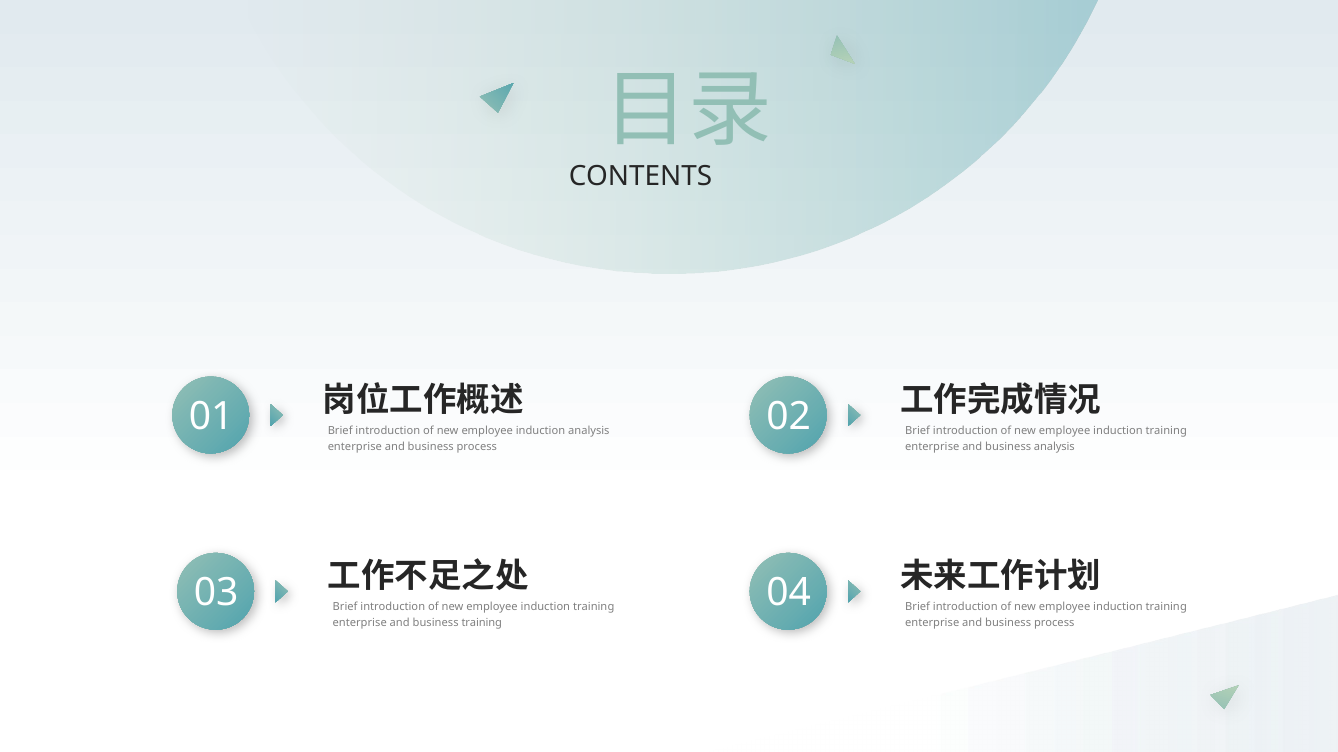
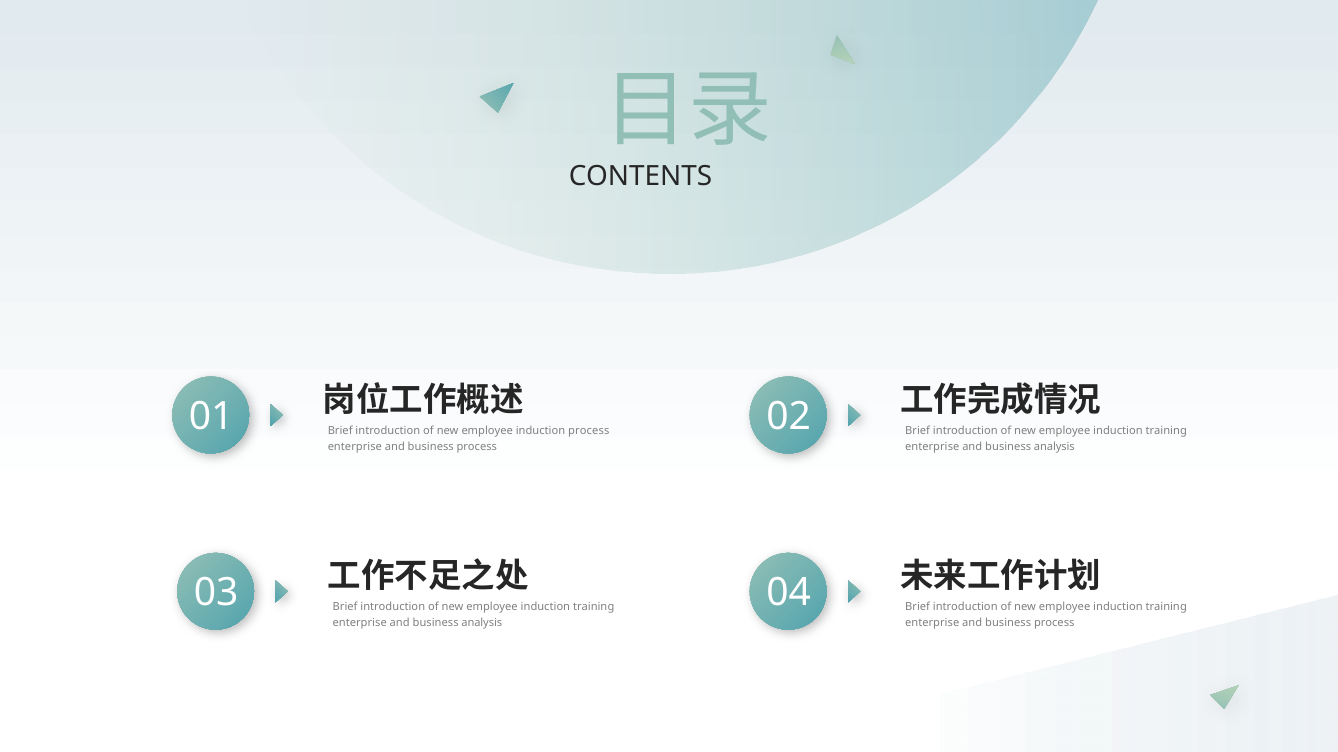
induction analysis: analysis -> process
training at (482, 624): training -> analysis
